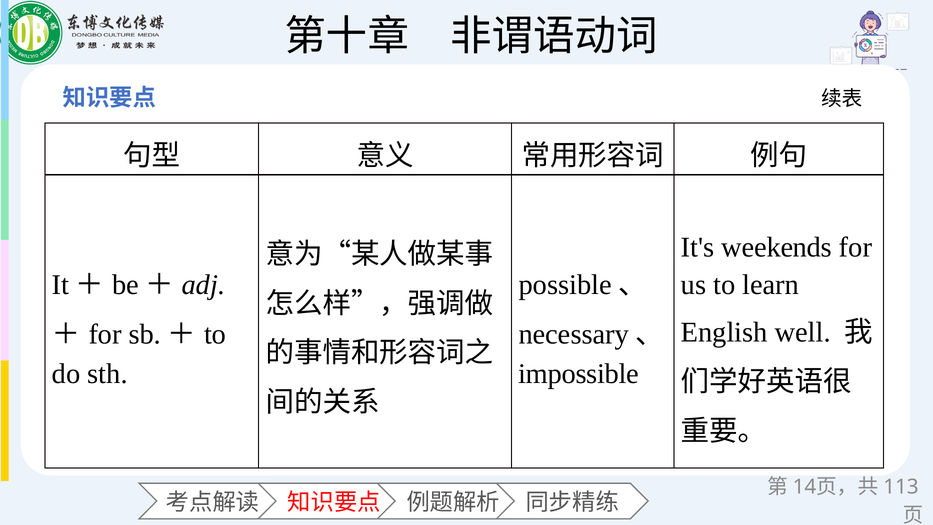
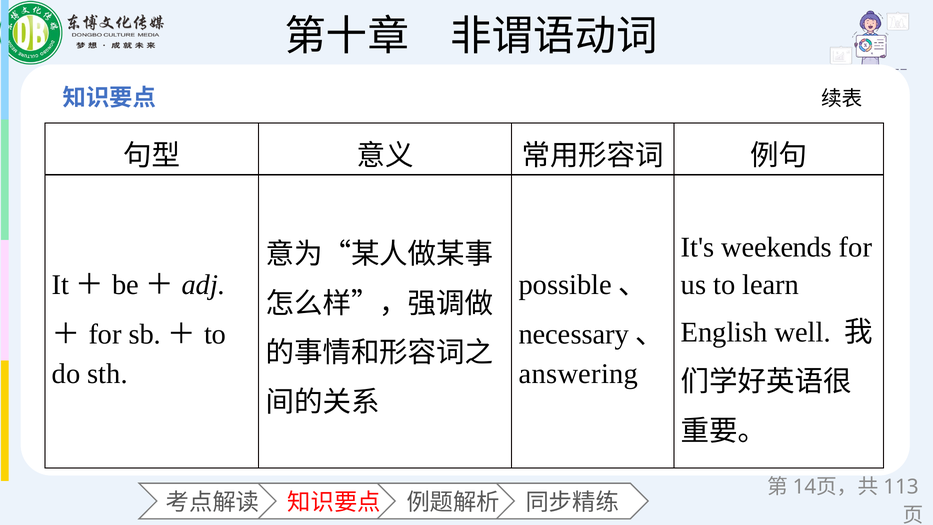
impossible: impossible -> answering
